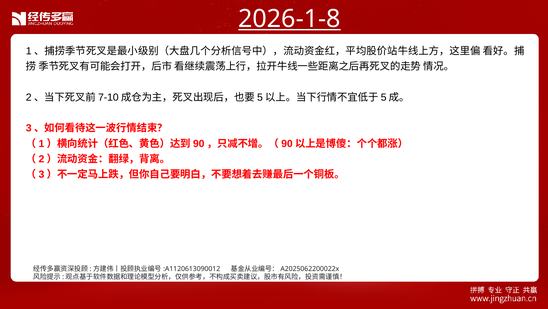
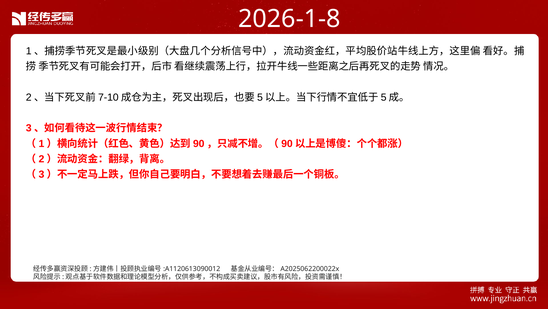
2026-1-8 underline: present -> none
